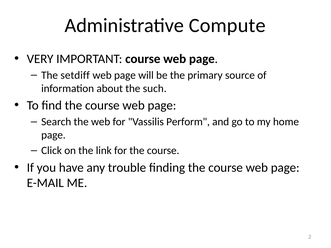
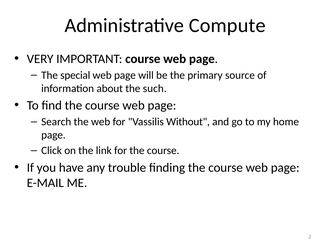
setdiff: setdiff -> special
Perform: Perform -> Without
